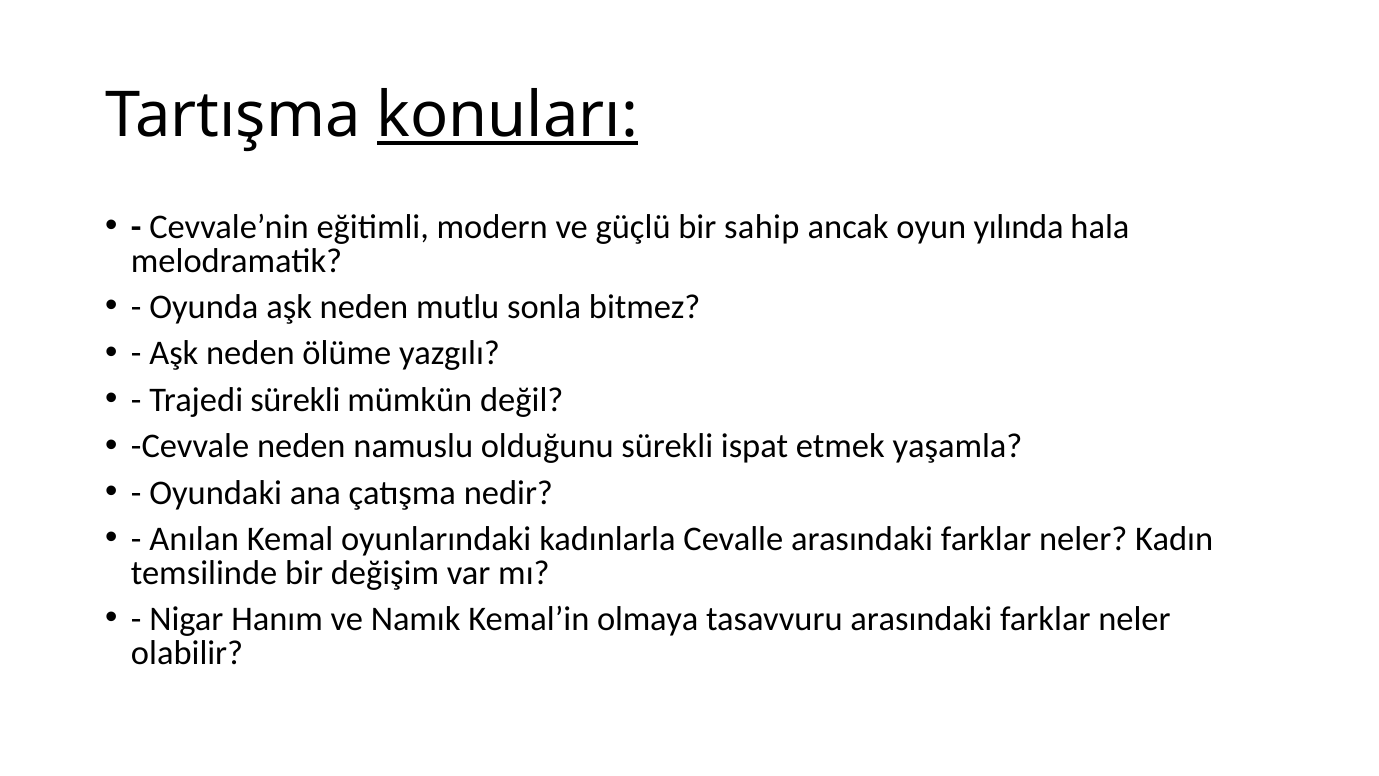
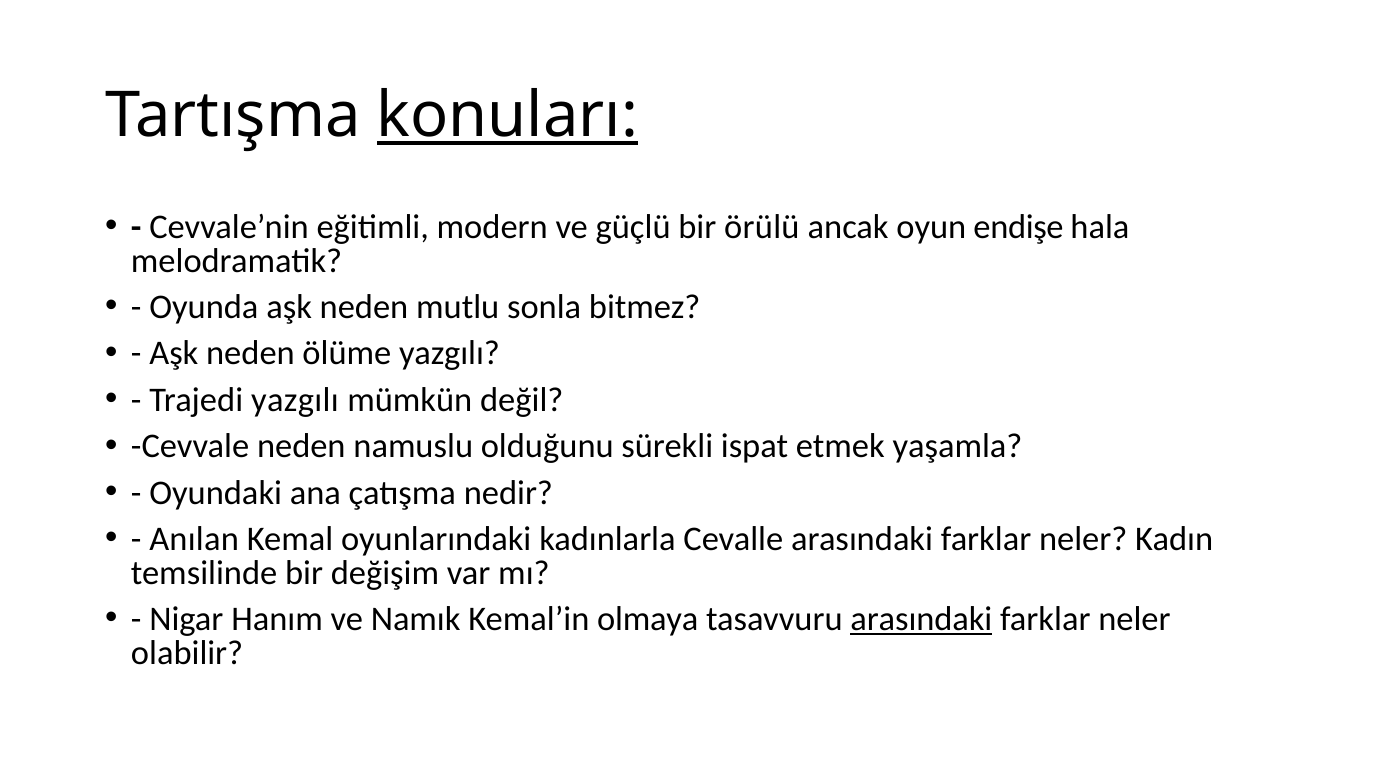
sahip: sahip -> örülü
yılında: yılında -> endişe
Trajedi sürekli: sürekli -> yazgılı
arasındaki at (921, 619) underline: none -> present
